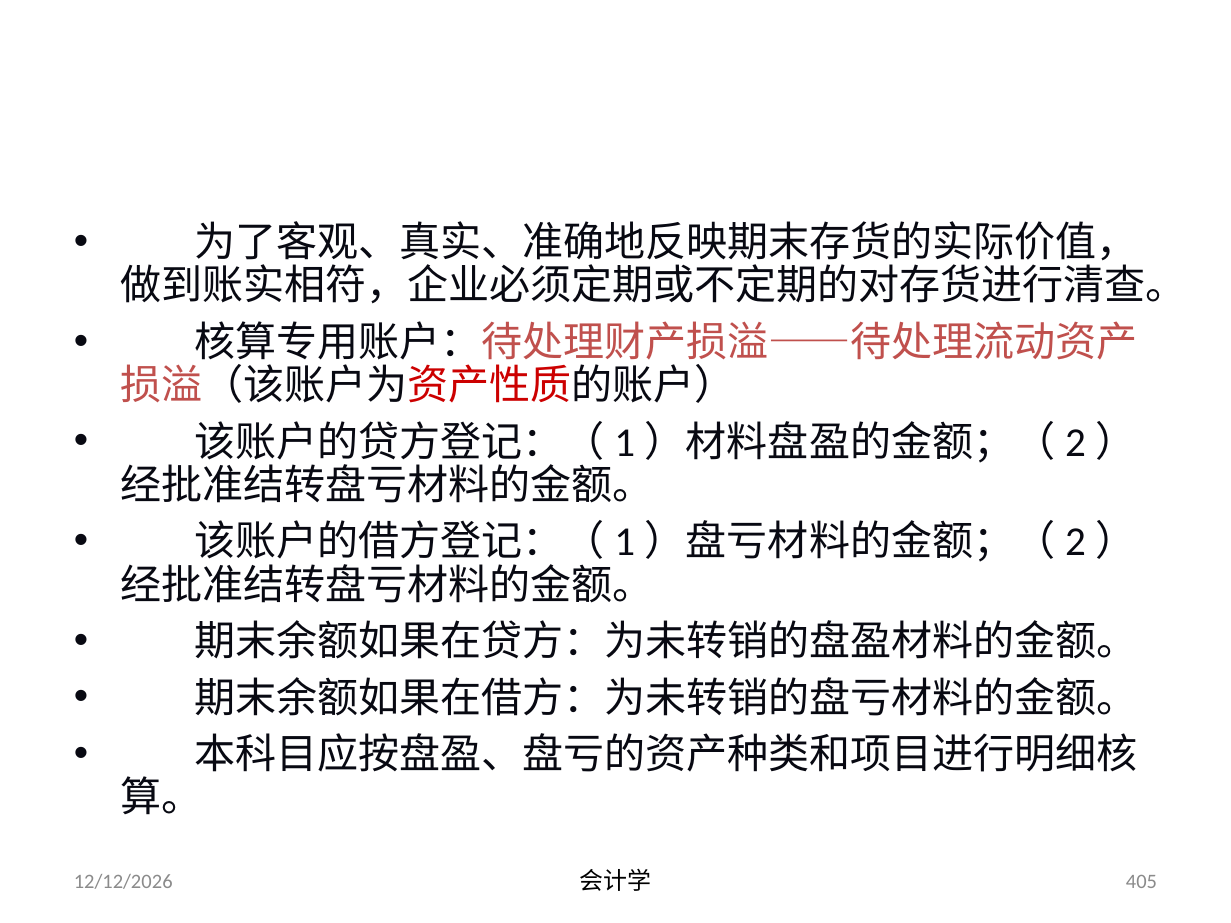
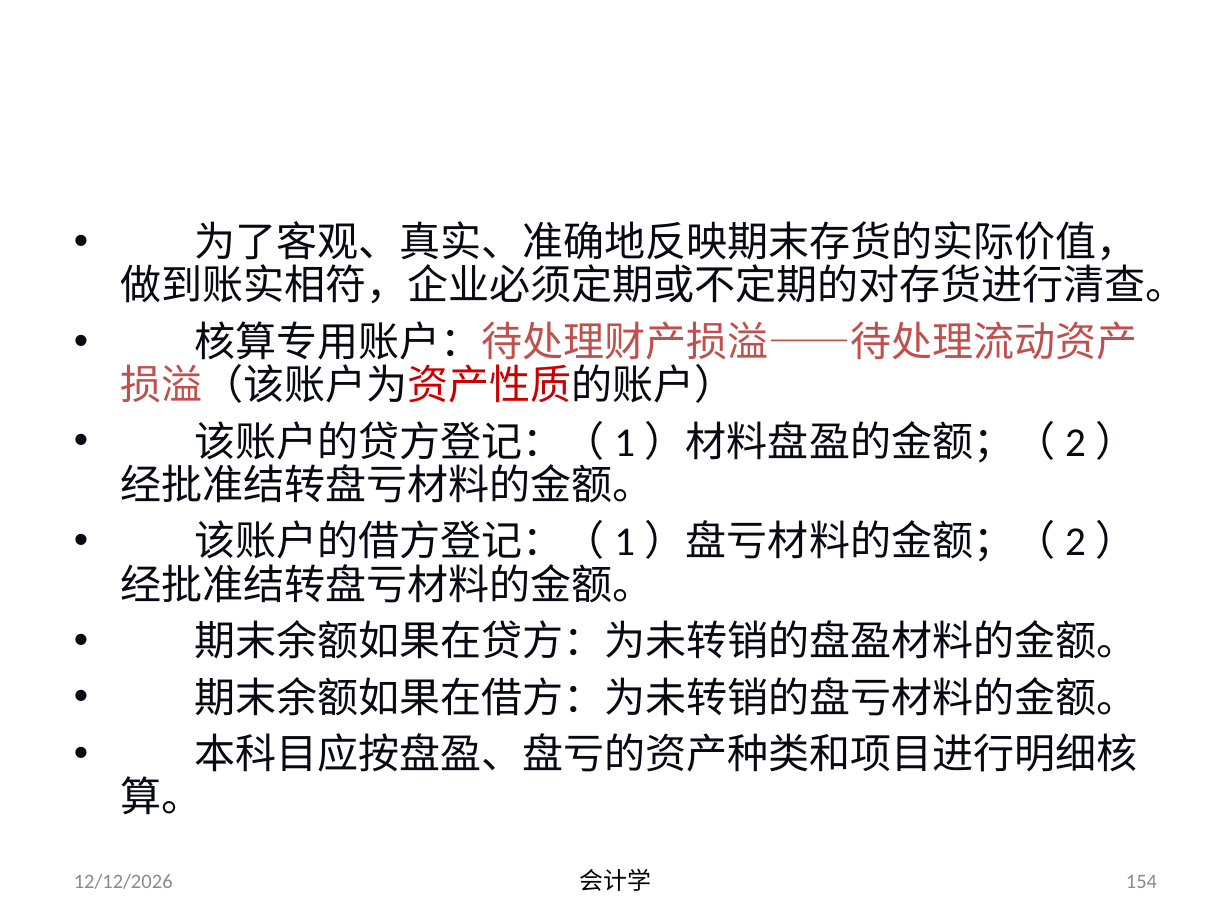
405: 405 -> 154
